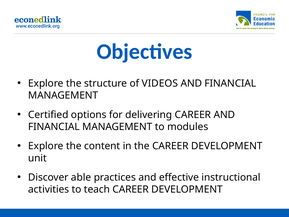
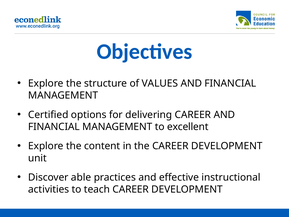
VIDEOS: VIDEOS -> VALUES
modules: modules -> excellent
